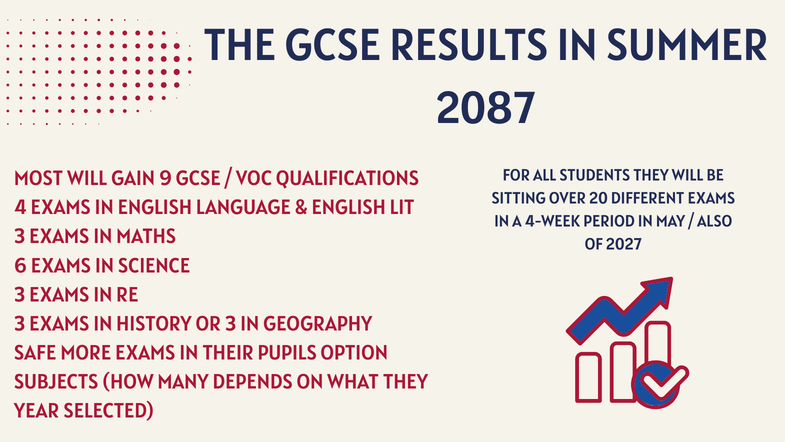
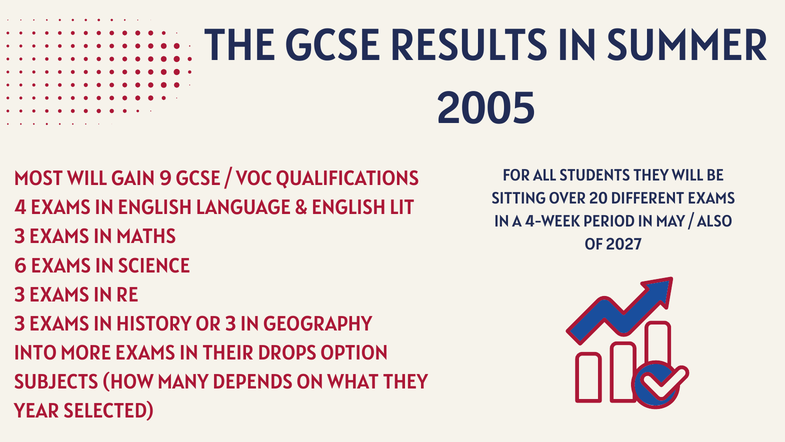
2087: 2087 -> 2005
SAFE: SAFE -> INTO
PUPILS: PUPILS -> DROPS
